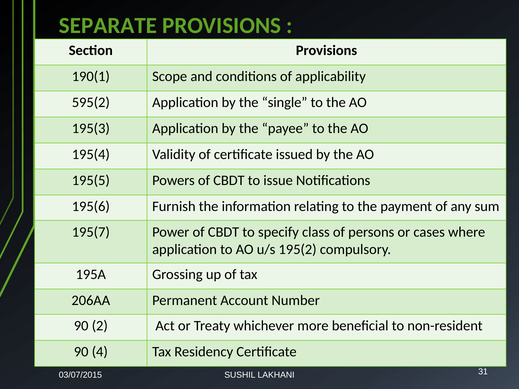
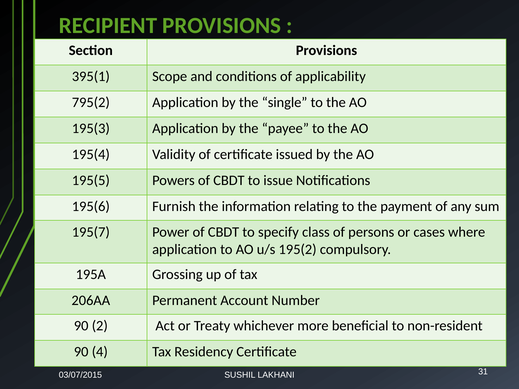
SEPARATE: SEPARATE -> RECIPIENT
190(1: 190(1 -> 395(1
595(2: 595(2 -> 795(2
